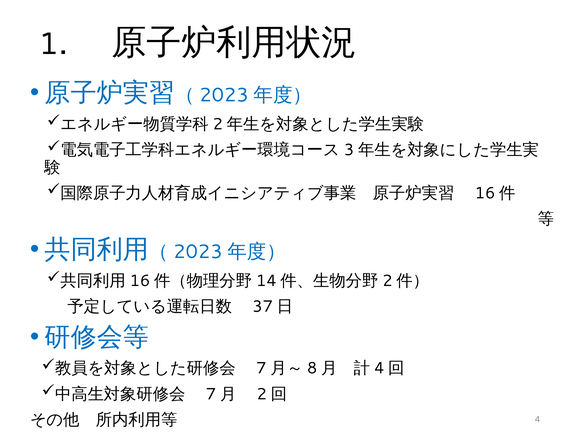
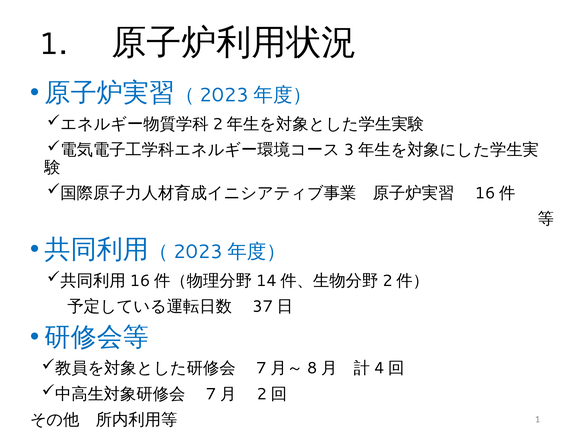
4 at (537, 420): 4 -> 1
